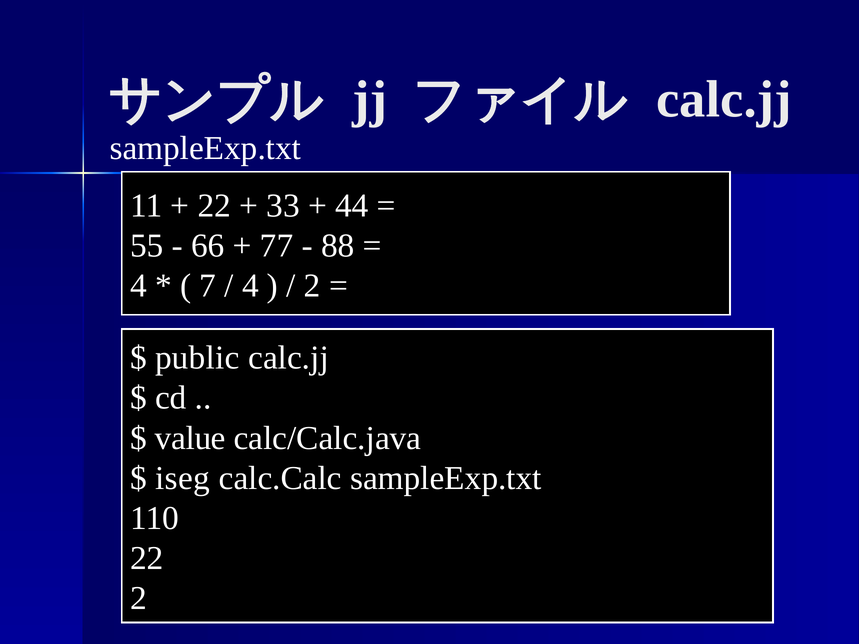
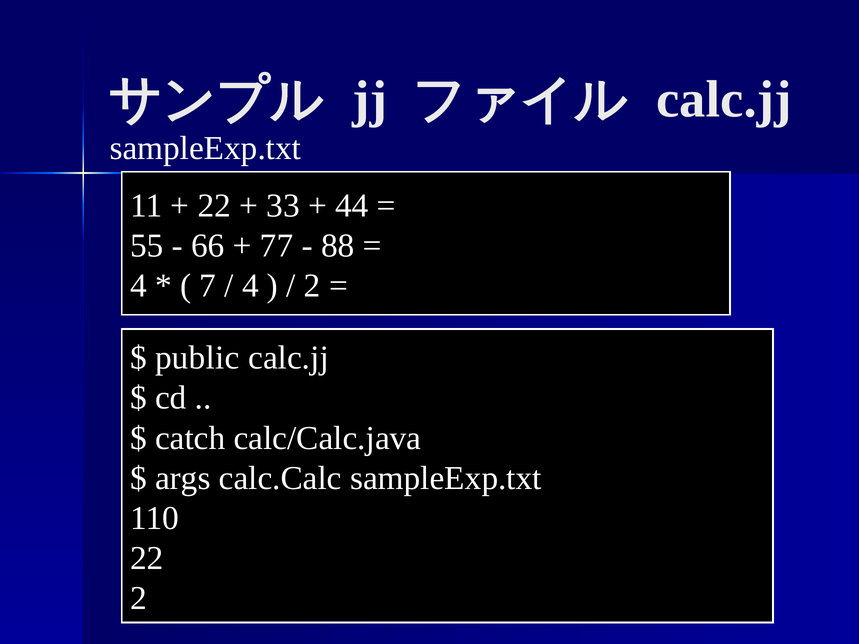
value: value -> catch
iseg: iseg -> args
